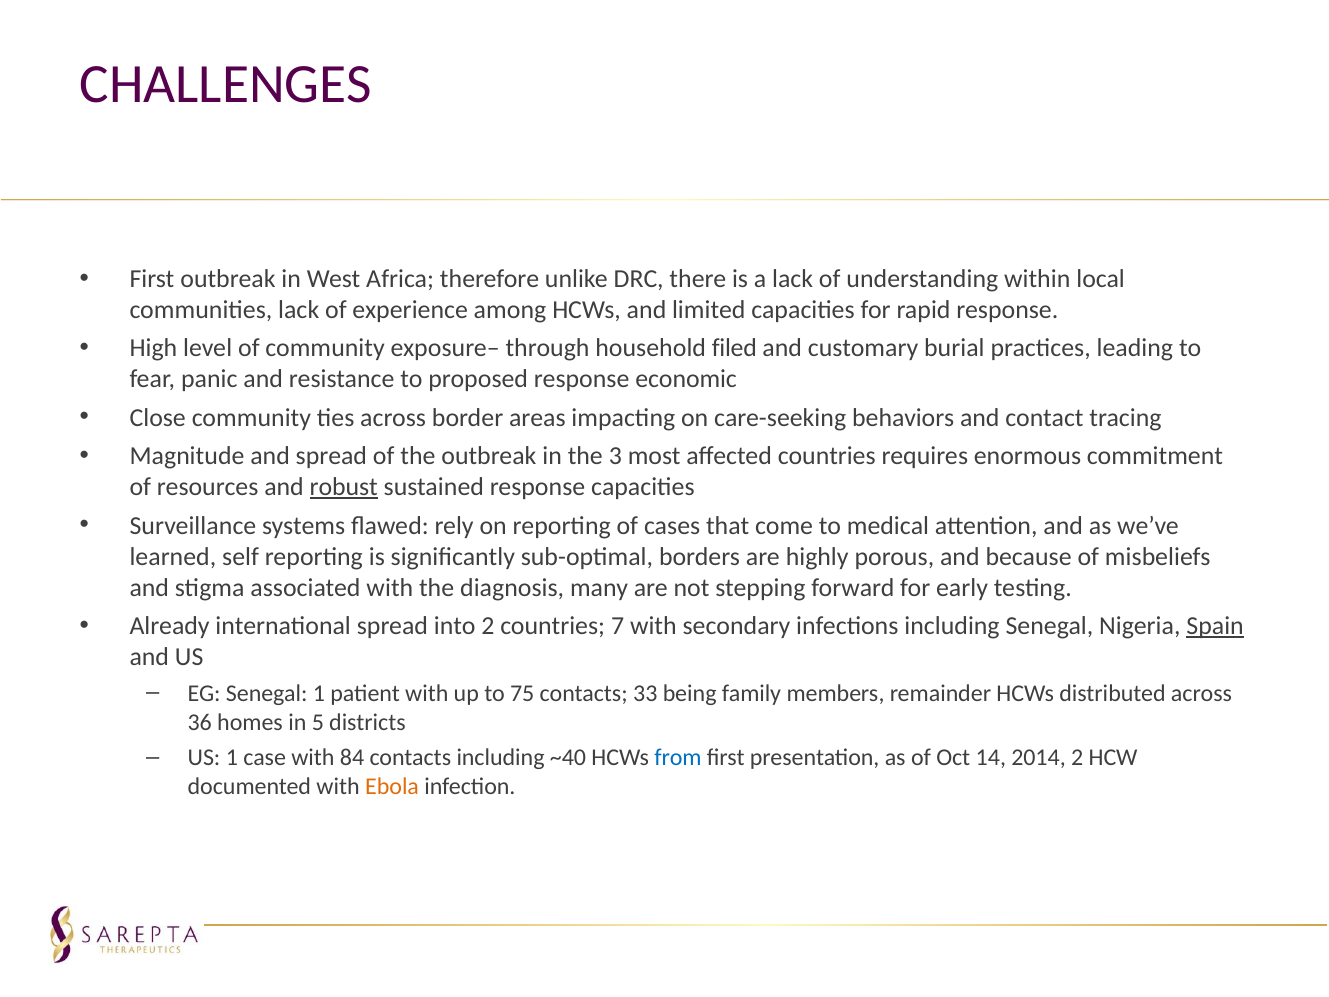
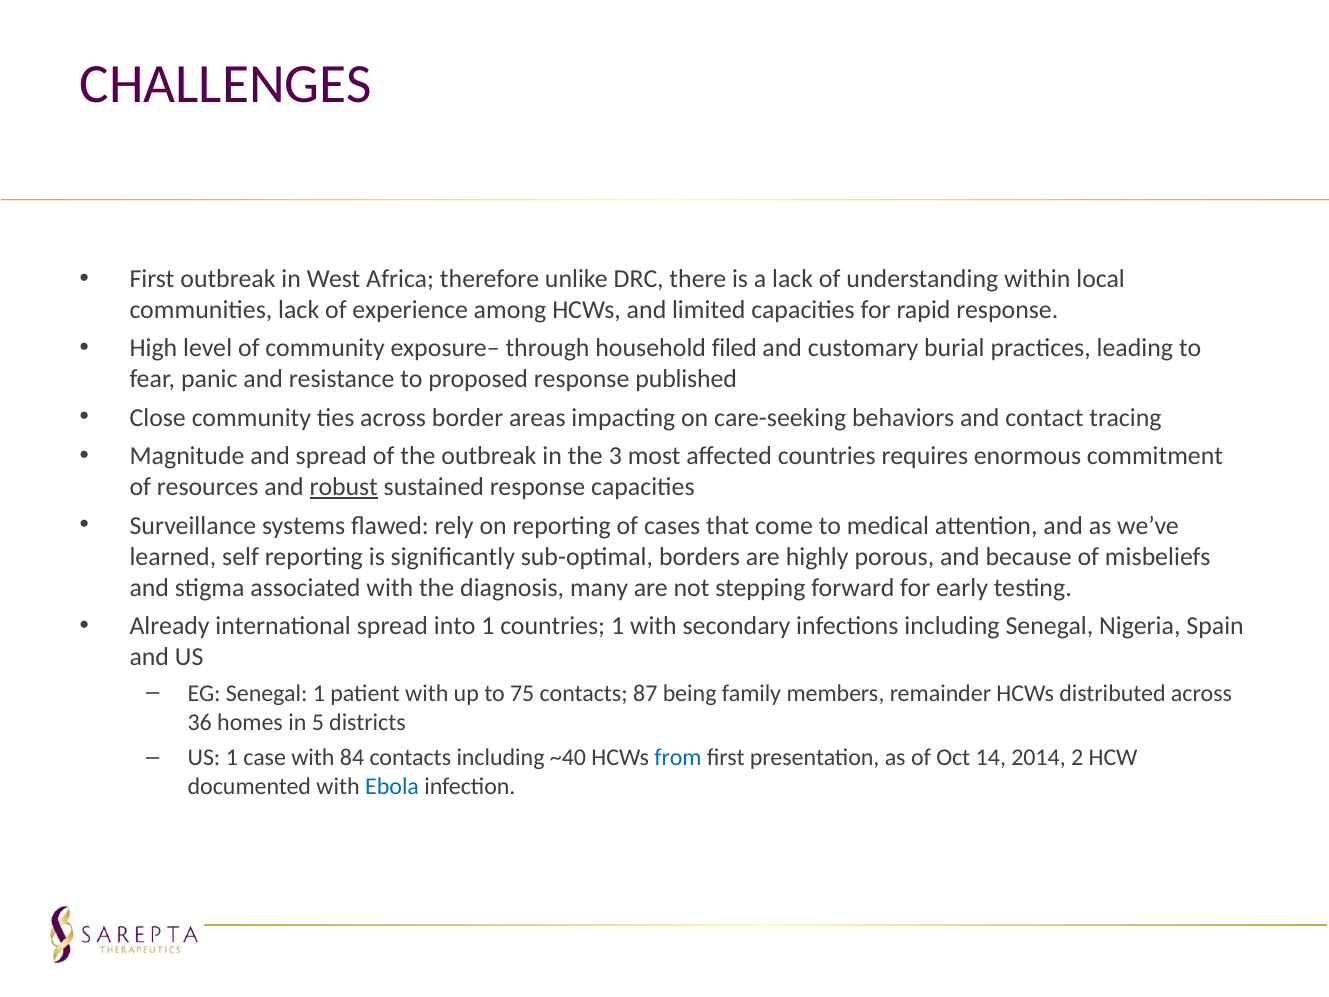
economic: economic -> published
into 2: 2 -> 1
countries 7: 7 -> 1
Spain underline: present -> none
33: 33 -> 87
Ebola colour: orange -> blue
